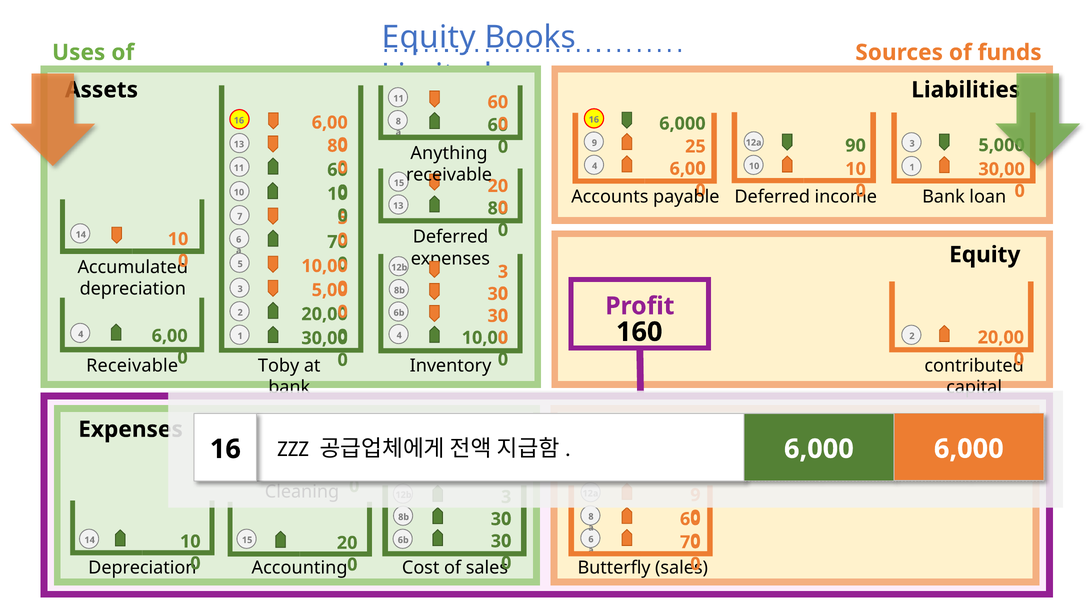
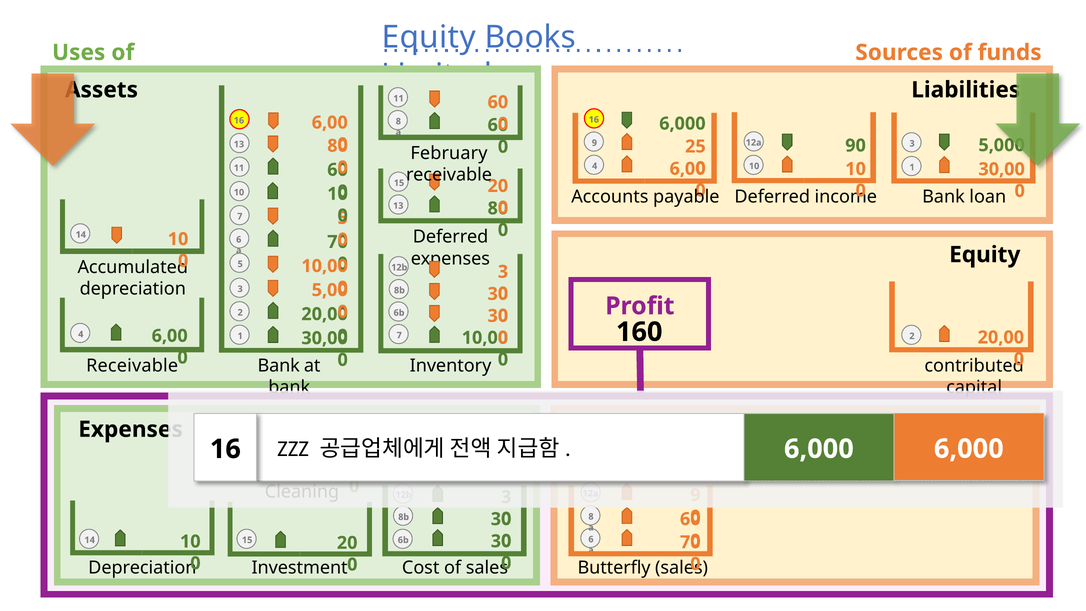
Anything: Anything -> February
4 at (399, 335): 4 -> 7
Toby at (279, 366): Toby -> Bank
Accounting: Accounting -> Investment
